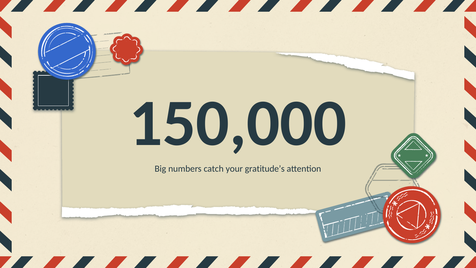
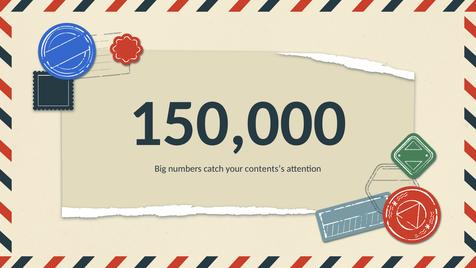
gratitude’s: gratitude’s -> contents’s
